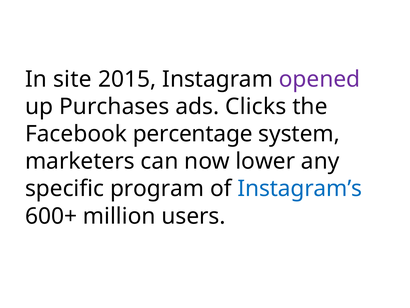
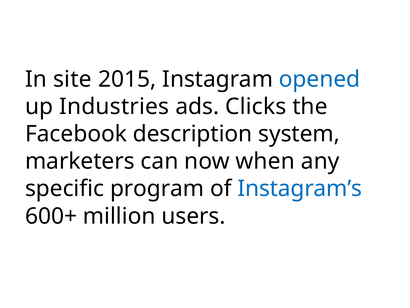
opened colour: purple -> blue
Purchases: Purchases -> Industries
percentage: percentage -> description
lower: lower -> when
